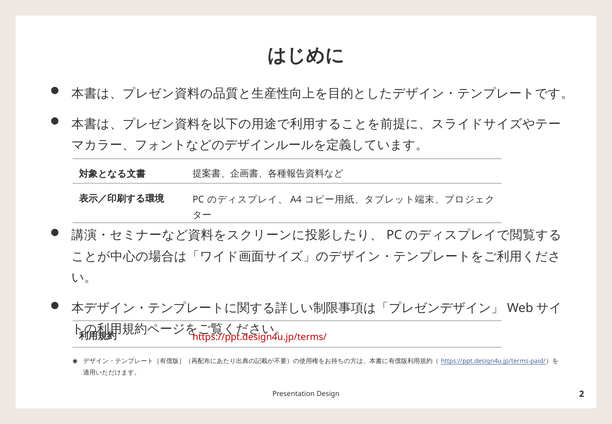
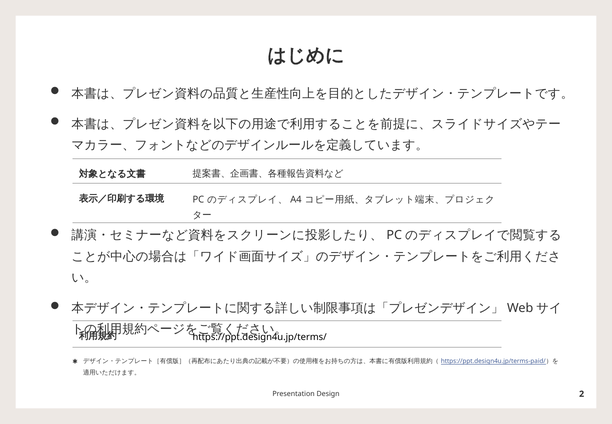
https://ppt.design4u.jp/terms/ colour: red -> black
